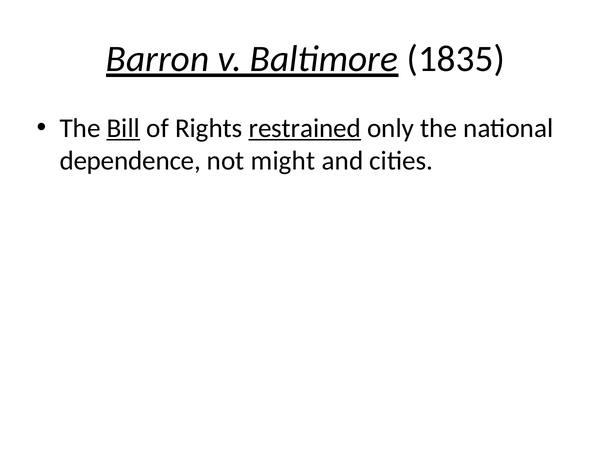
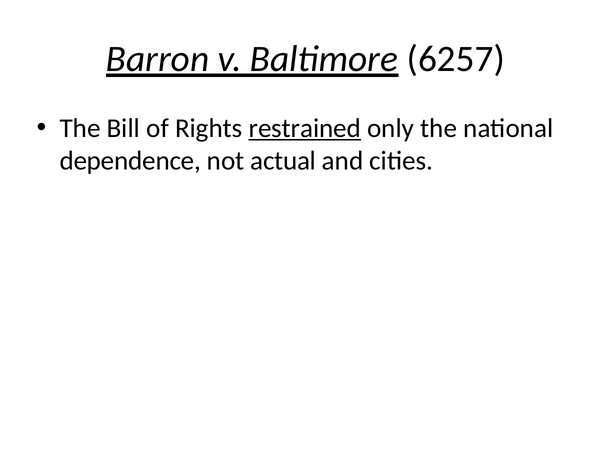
1835: 1835 -> 6257
Bill underline: present -> none
might: might -> actual
